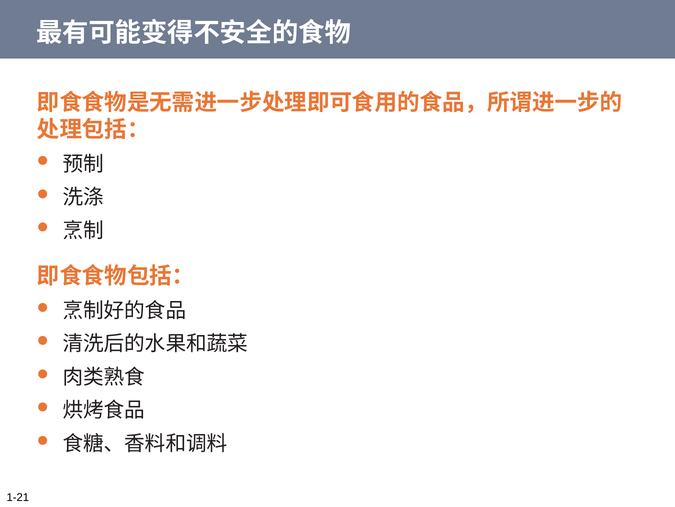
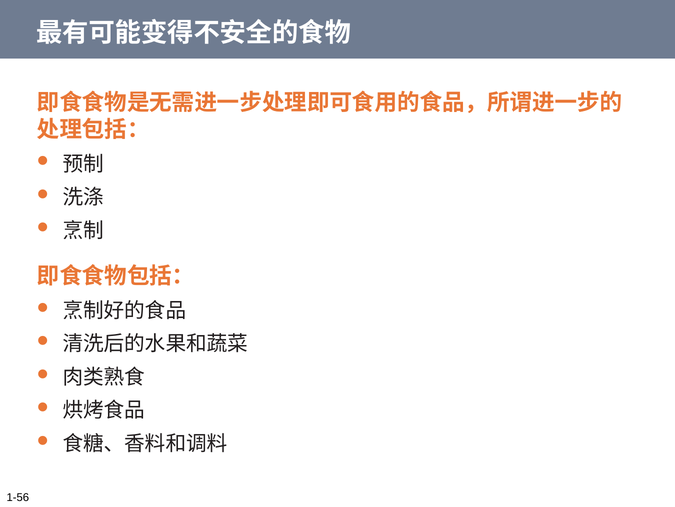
1-21: 1-21 -> 1-56
